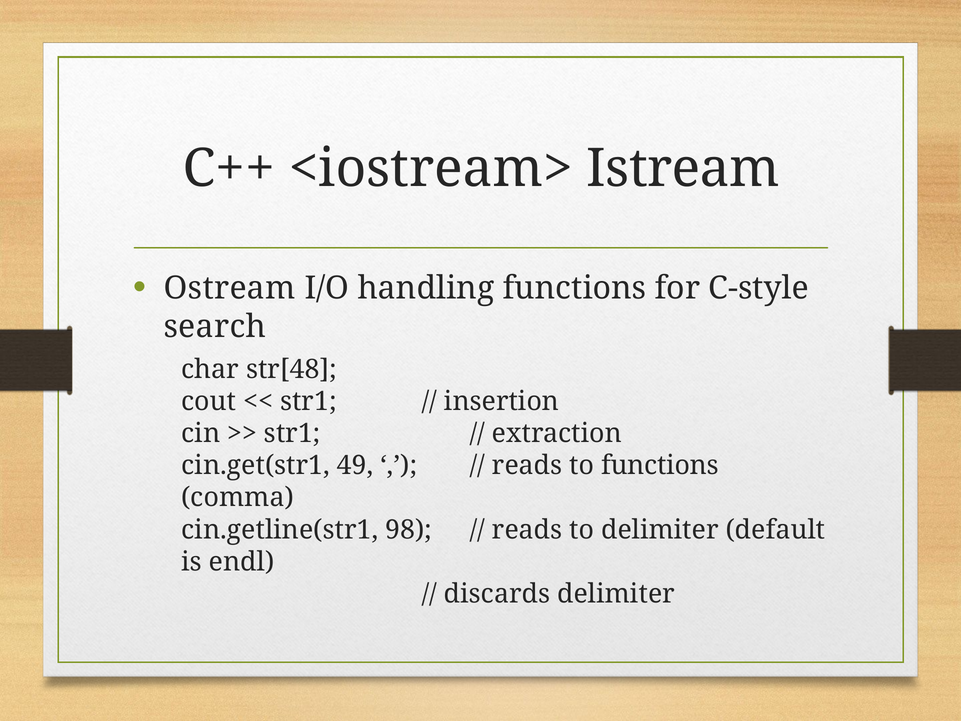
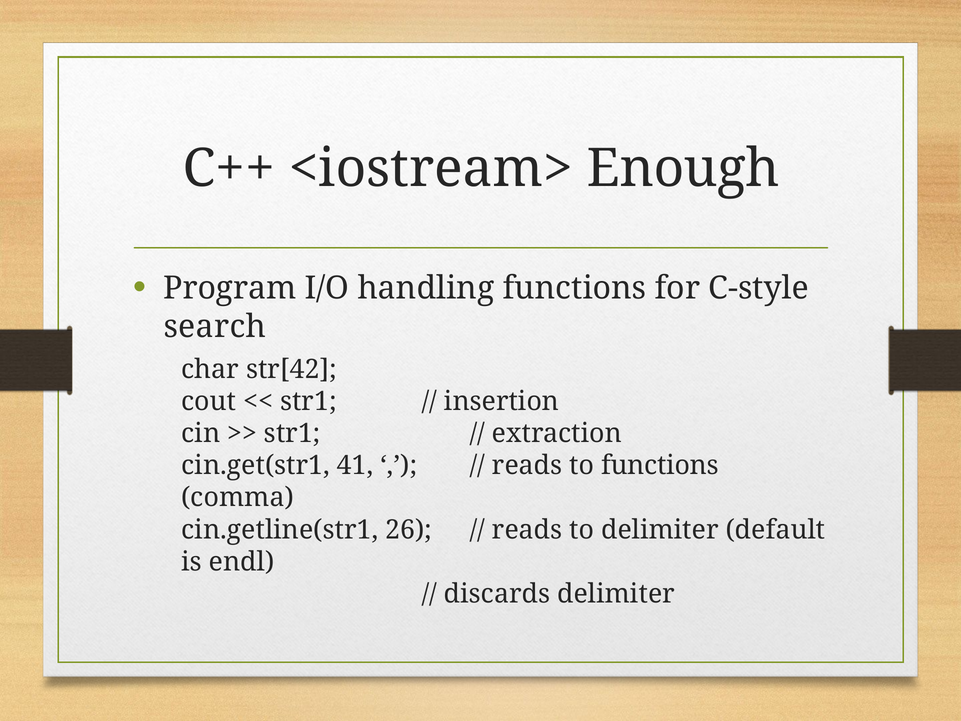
Istream: Istream -> Enough
Ostream: Ostream -> Program
str[48: str[48 -> str[42
49: 49 -> 41
98: 98 -> 26
